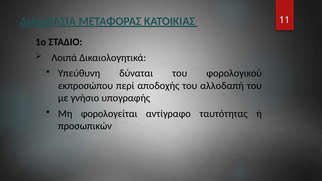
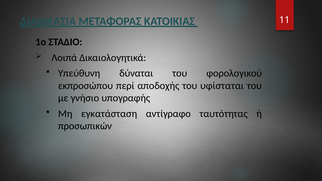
αλλοδαπή: αλλοδαπή -> υφίσταται
φορολογείται: φορολογείται -> εγκατάσταση
